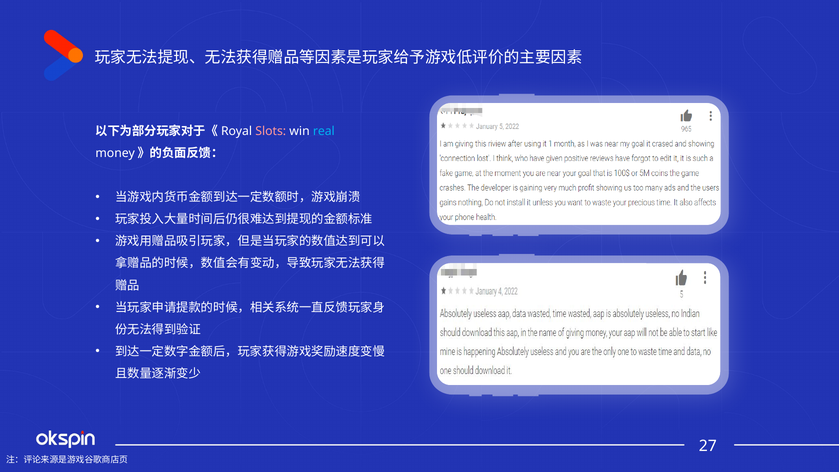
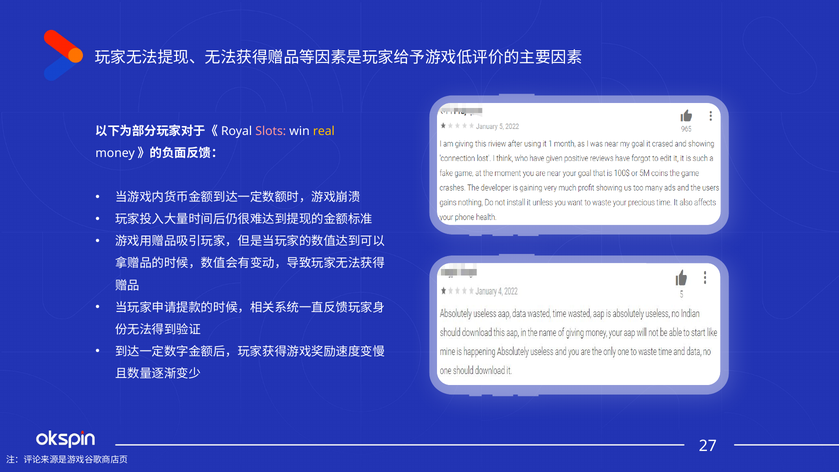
real colour: light blue -> yellow
